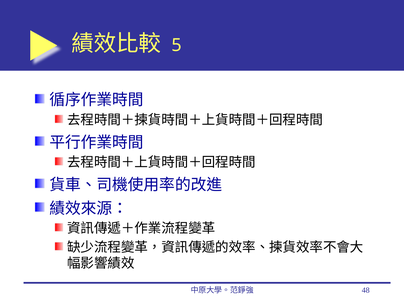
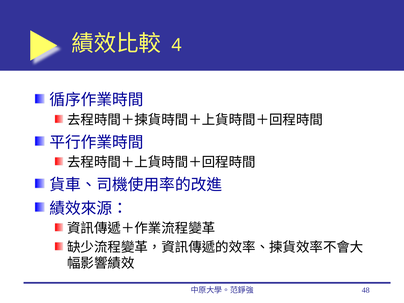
5: 5 -> 4
